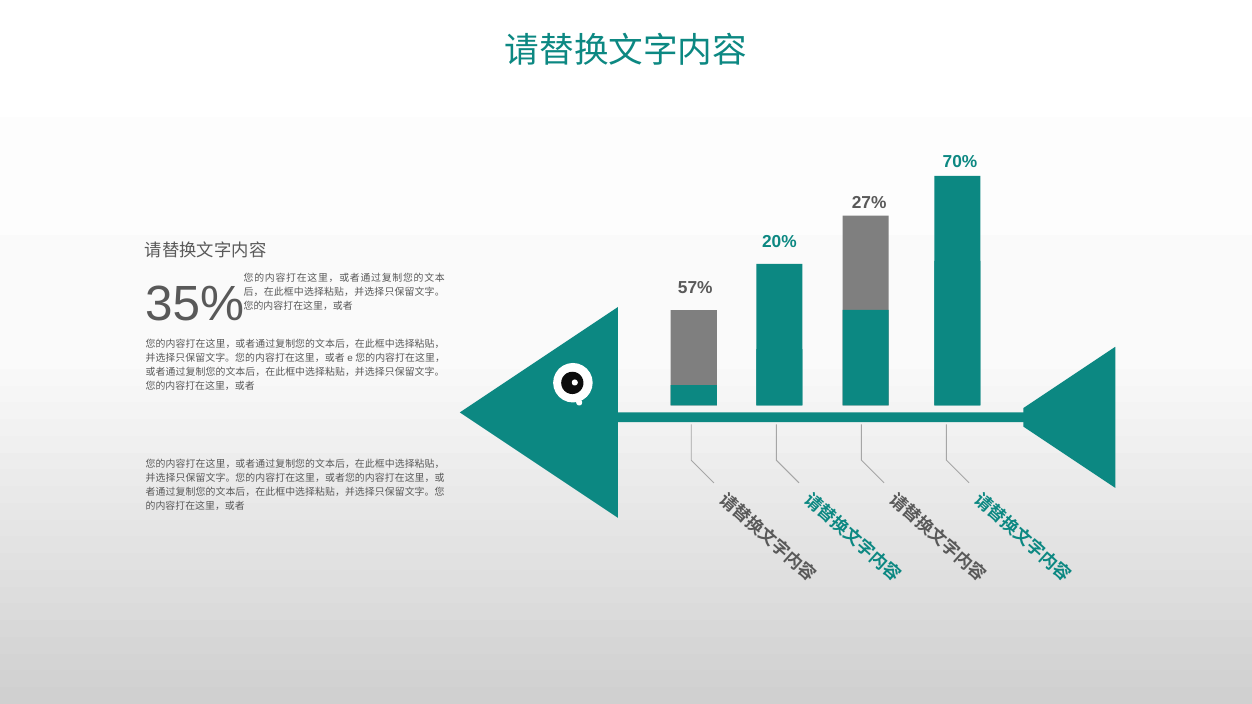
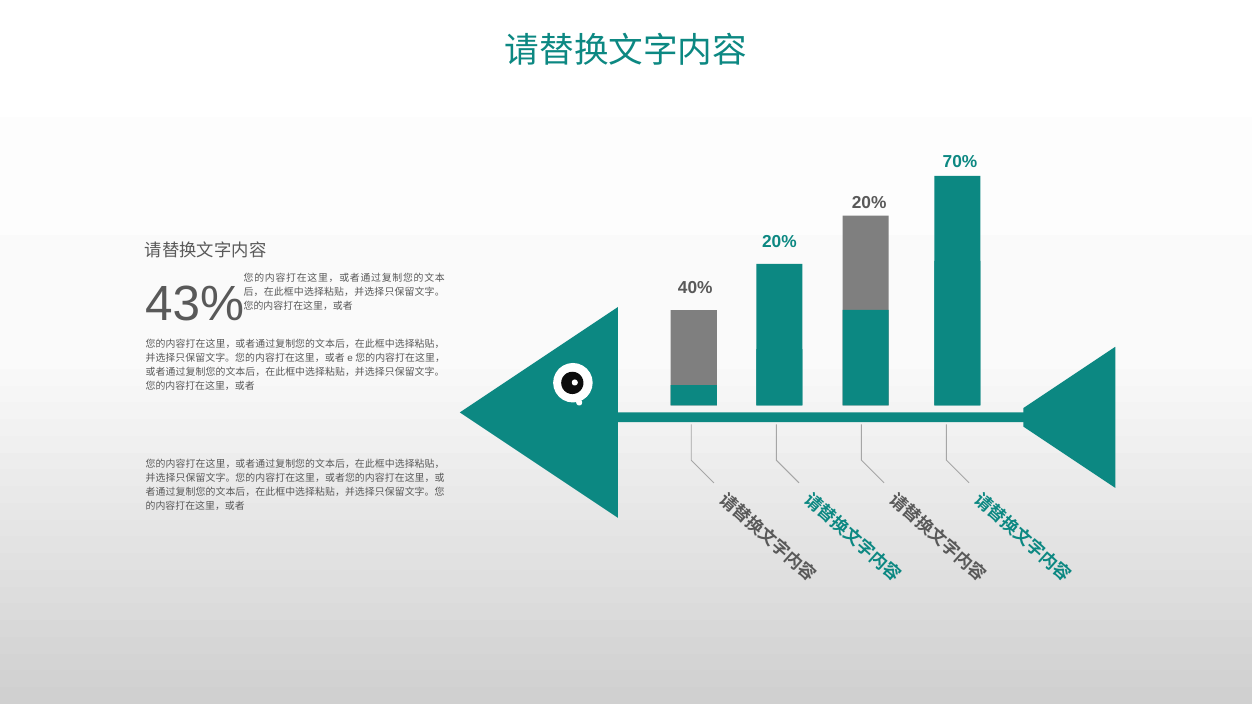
27% at (869, 203): 27% -> 20%
57%: 57% -> 40%
35%: 35% -> 43%
